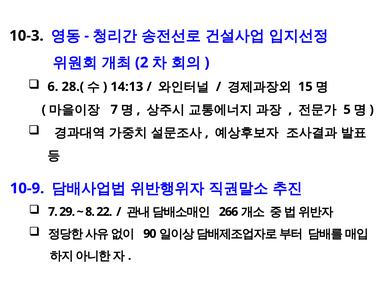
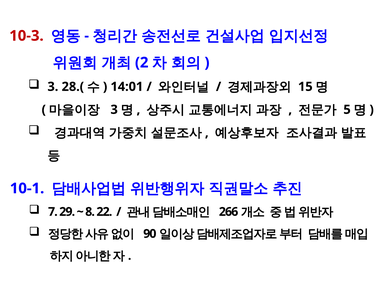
10-3 colour: black -> red
6 at (53, 87): 6 -> 3
14:13: 14:13 -> 14:01
7 at (114, 109): 7 -> 3
10-9: 10-9 -> 10-1
